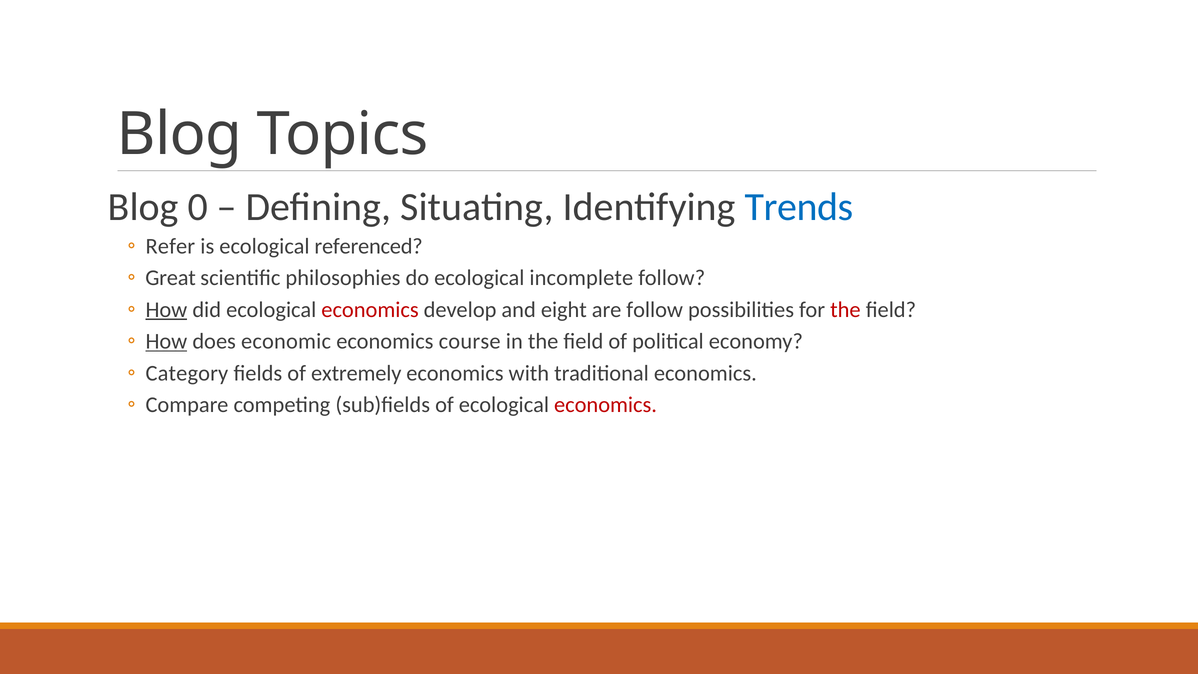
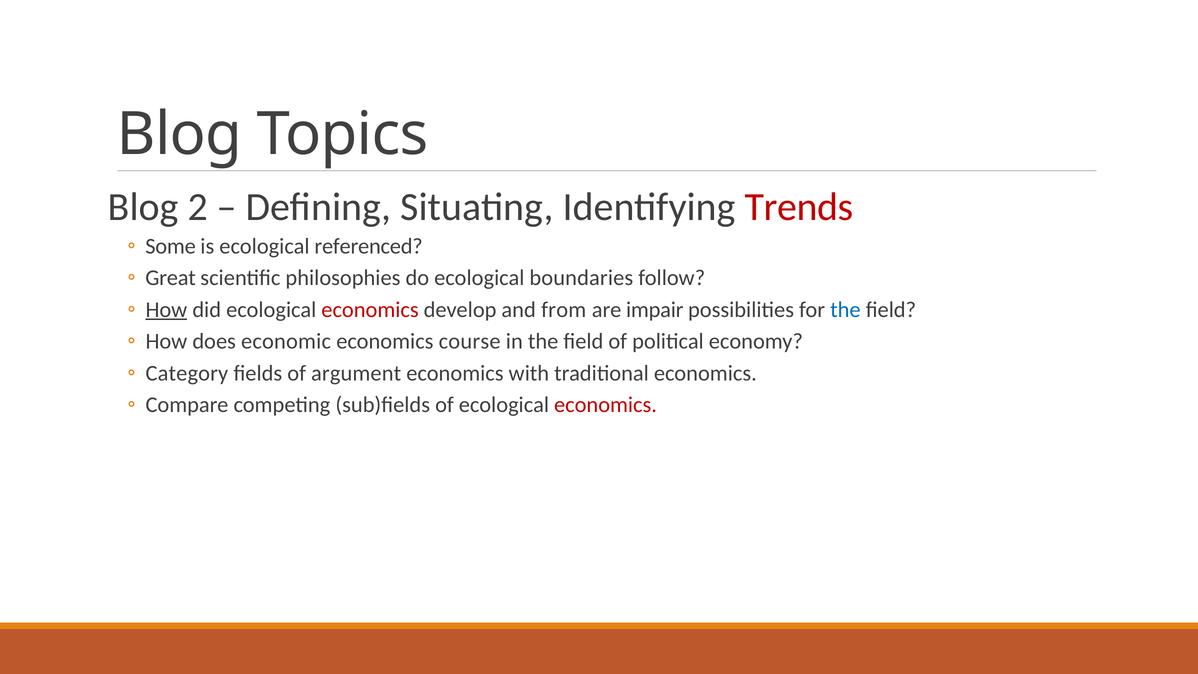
0: 0 -> 2
Trends colour: blue -> red
Refer: Refer -> Some
incomplete: incomplete -> boundaries
eight: eight -> from
are follow: follow -> impair
the at (845, 310) colour: red -> blue
How at (166, 341) underline: present -> none
extremely: extremely -> argument
